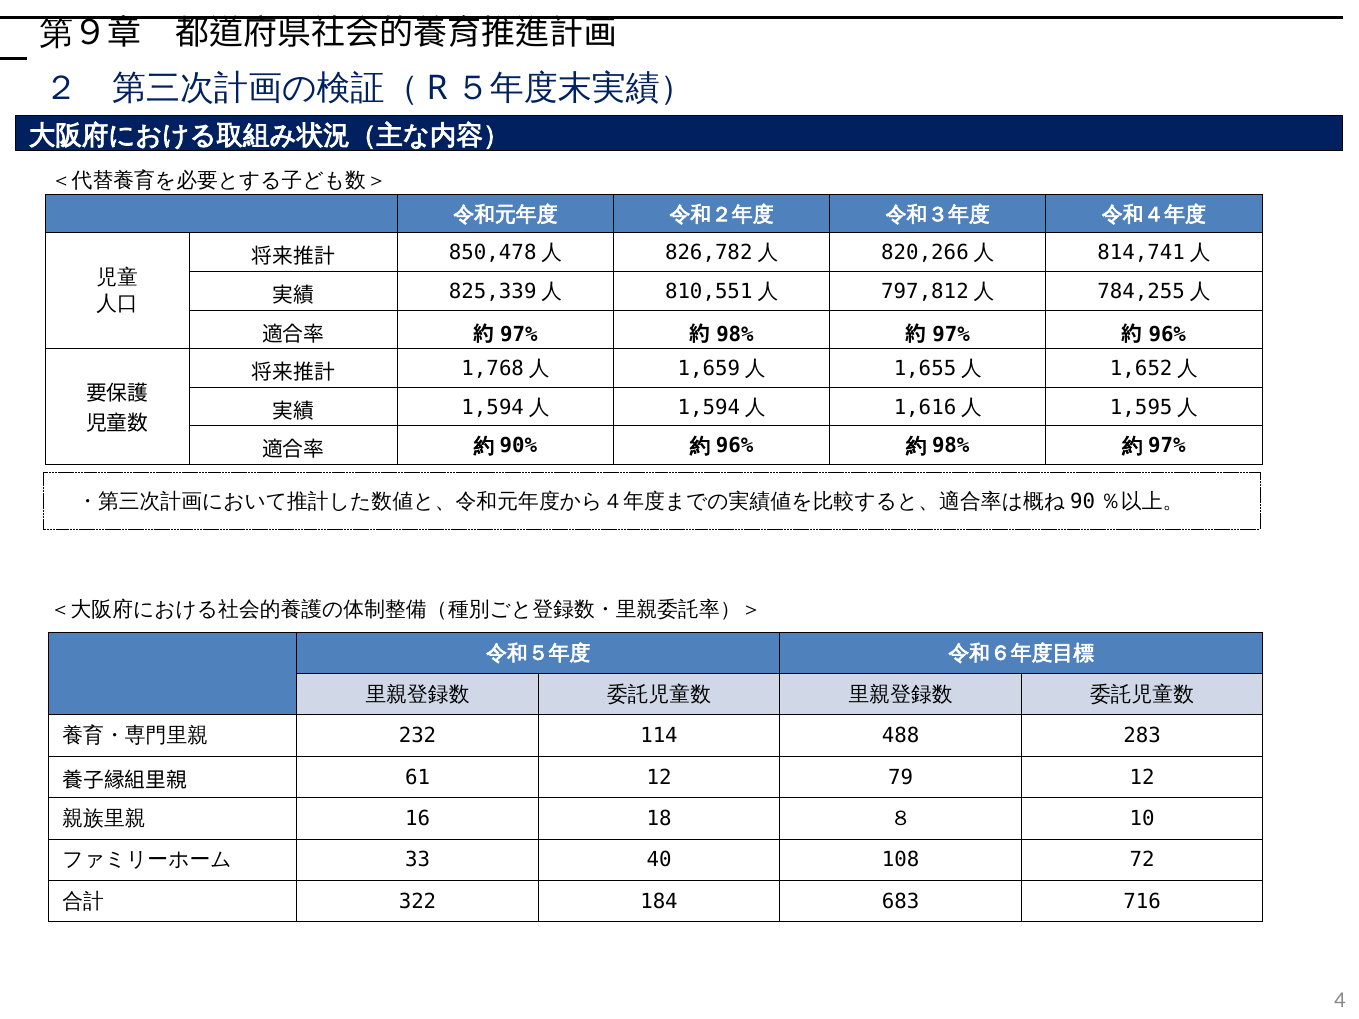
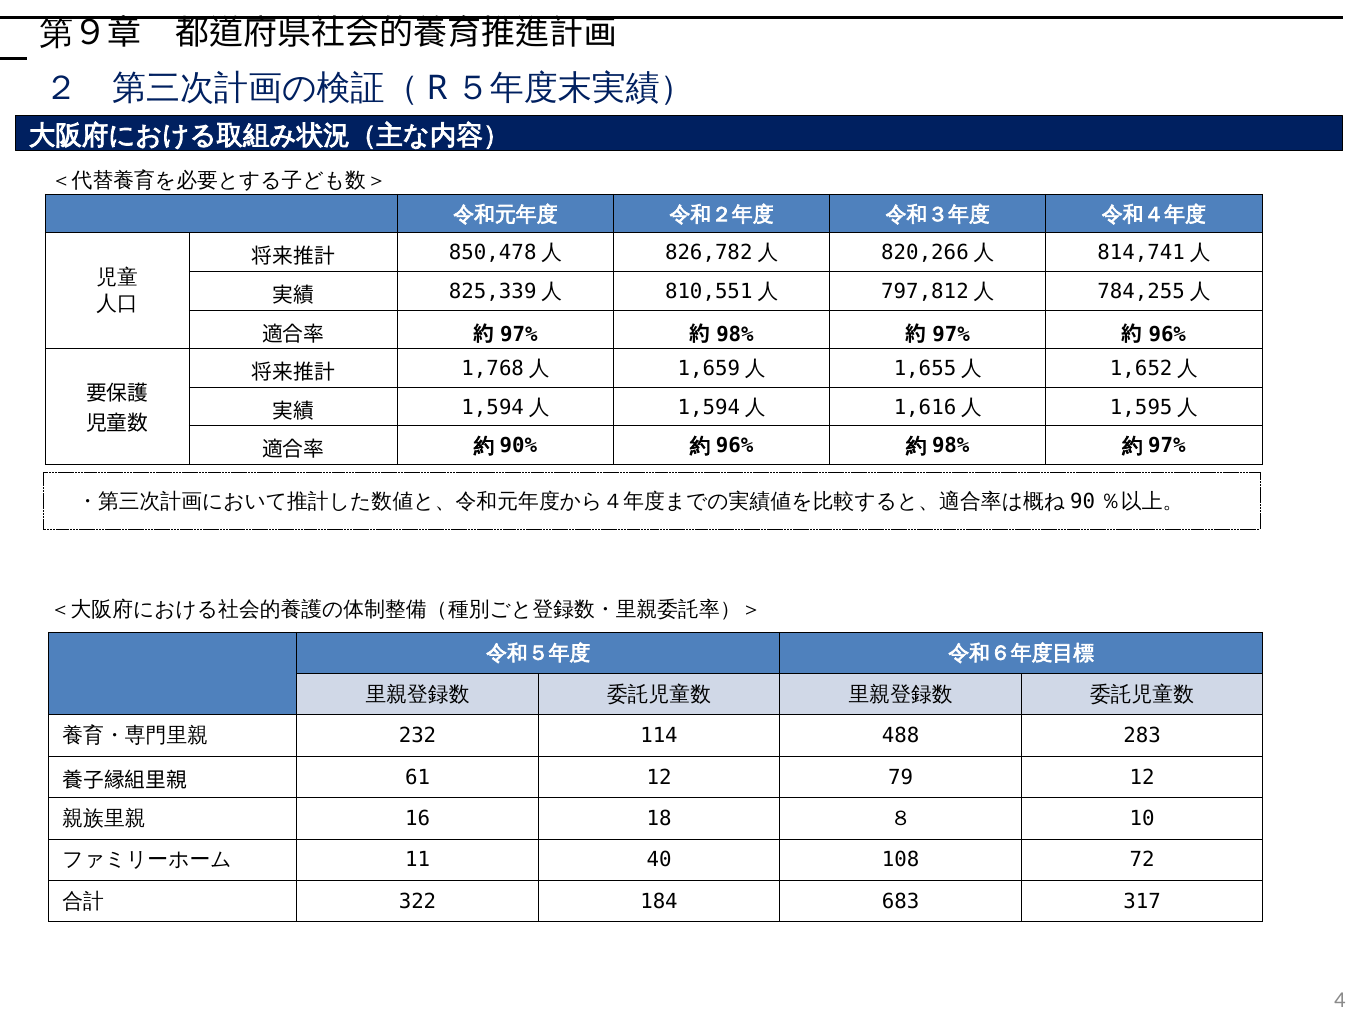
33: 33 -> 11
716: 716 -> 317
